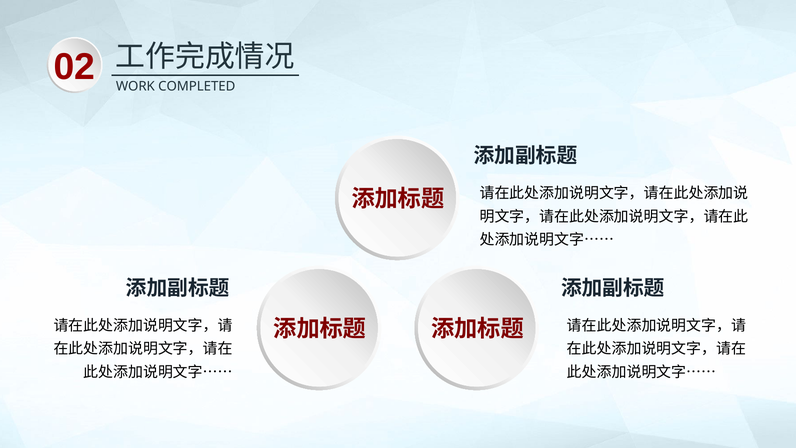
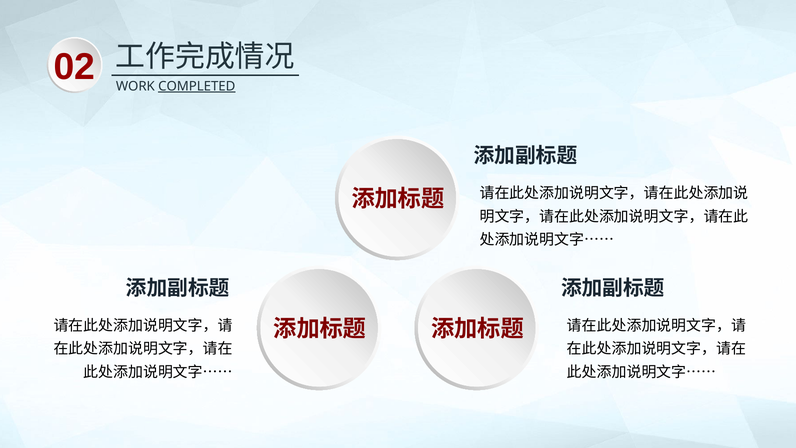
COMPLETED underline: none -> present
